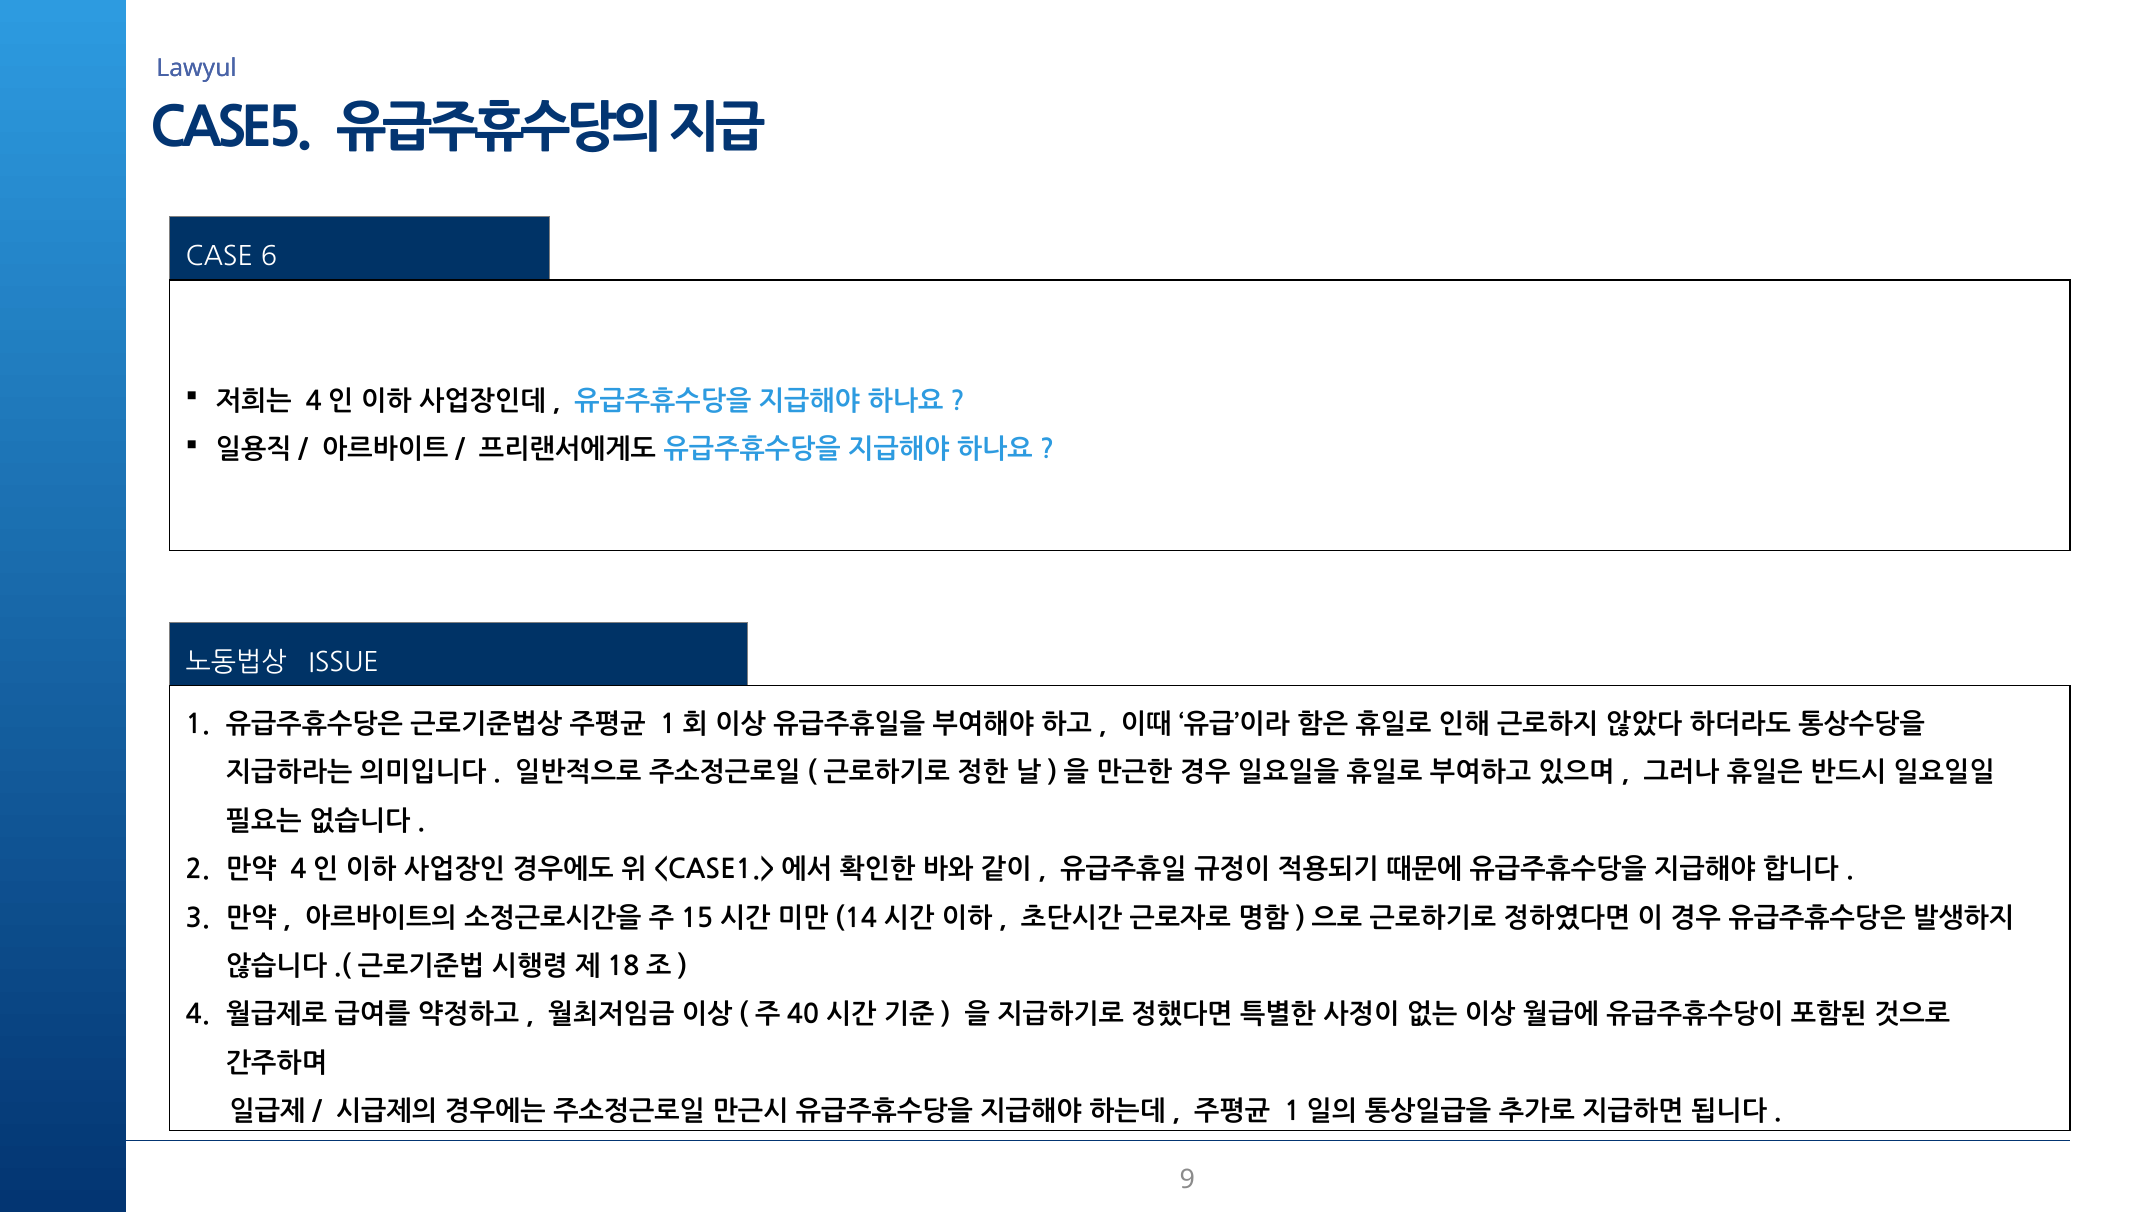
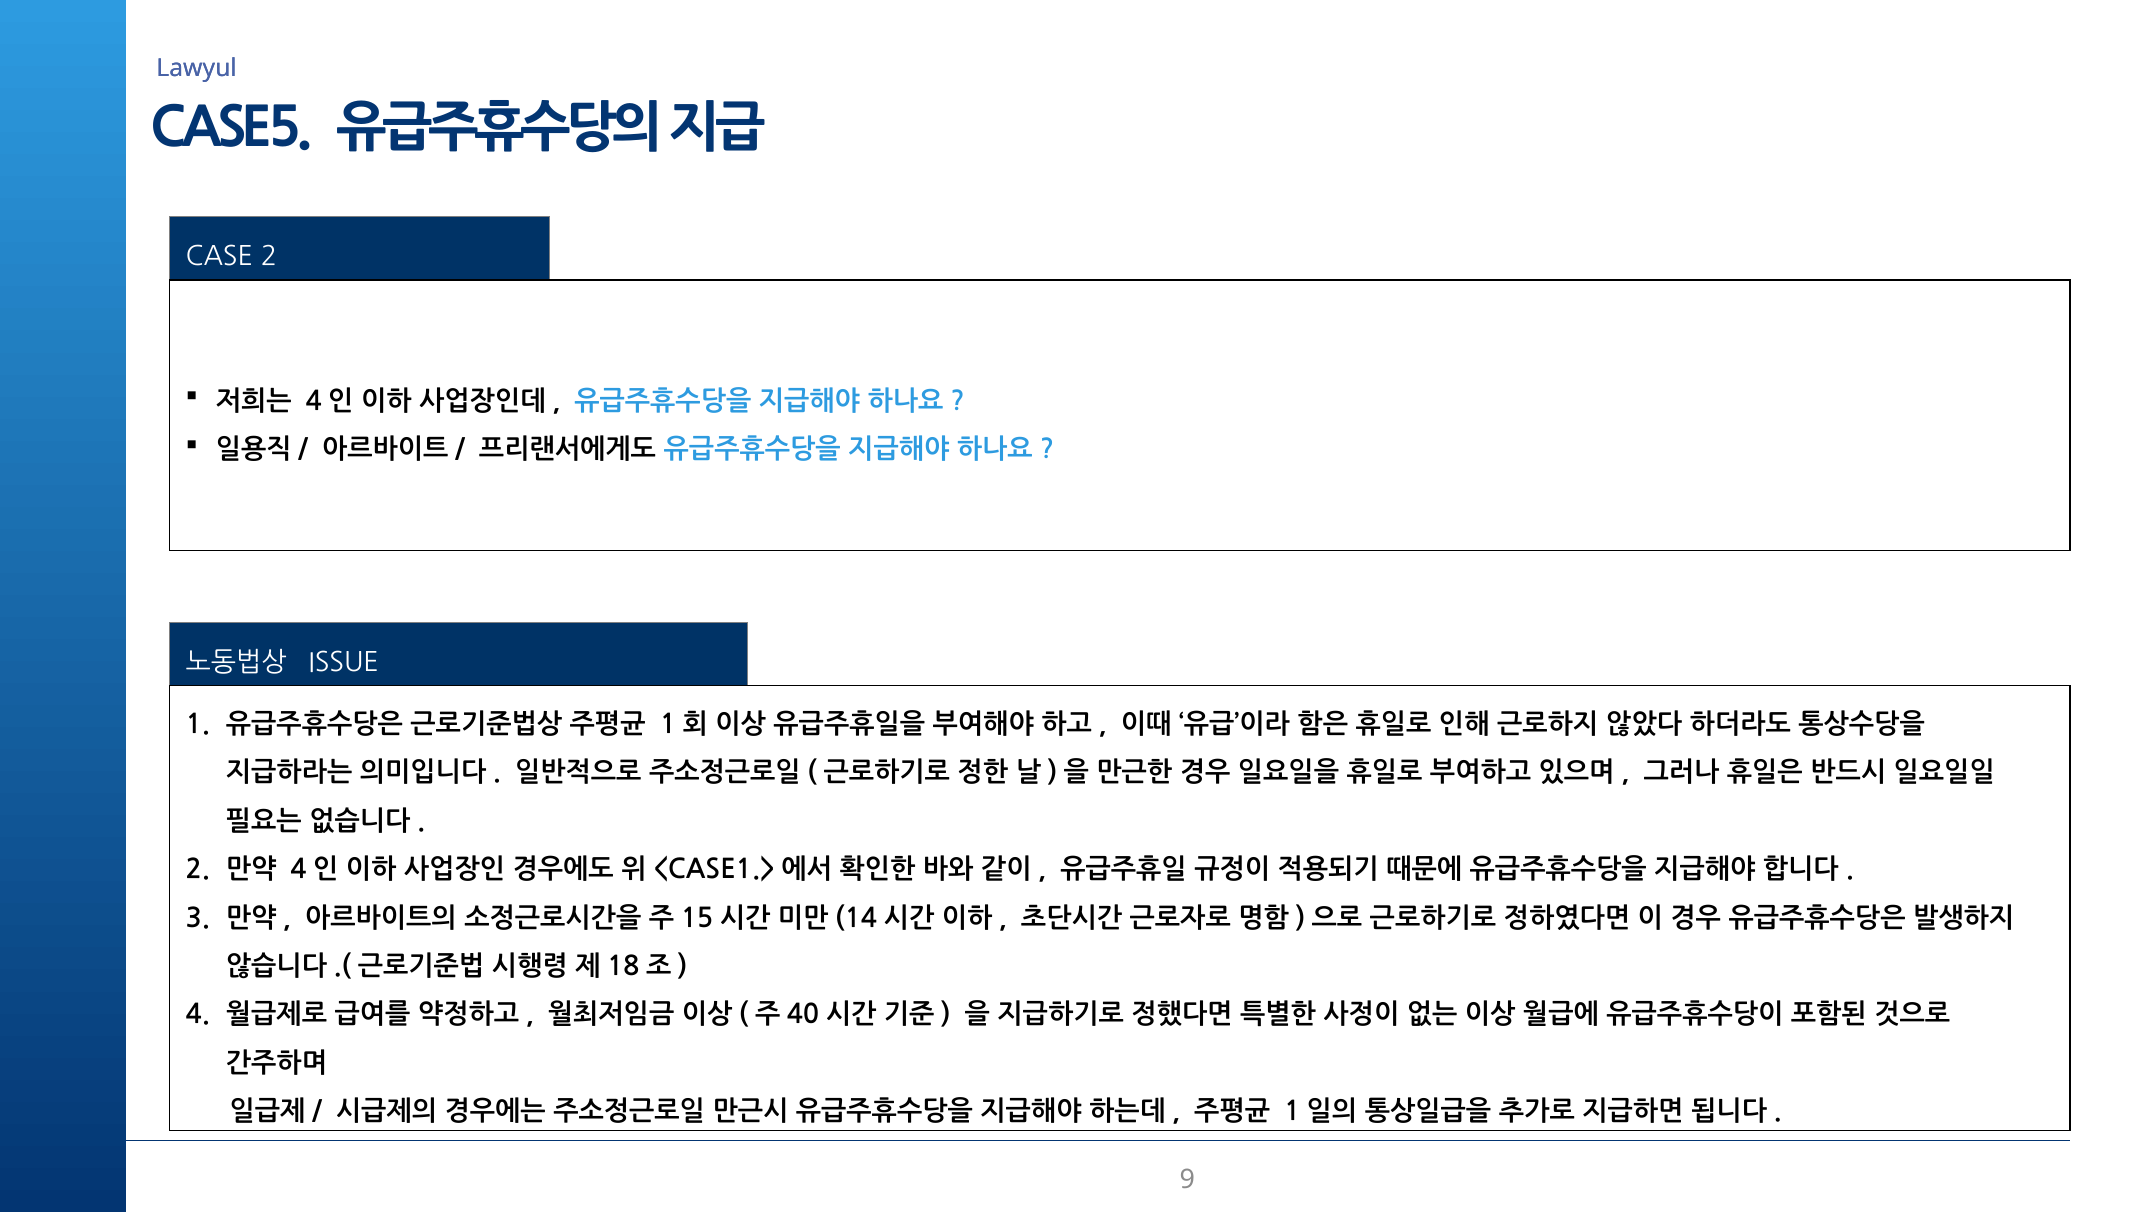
CASE 6: 6 -> 2
